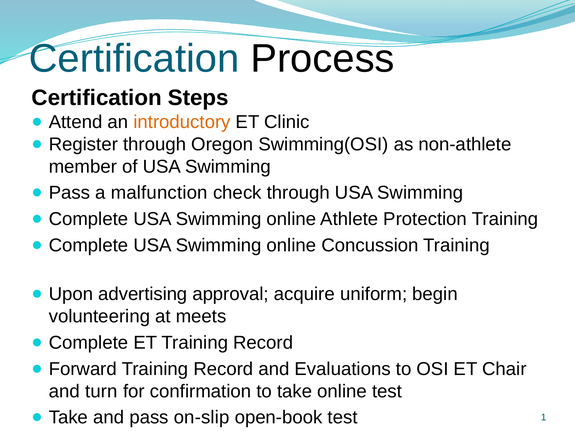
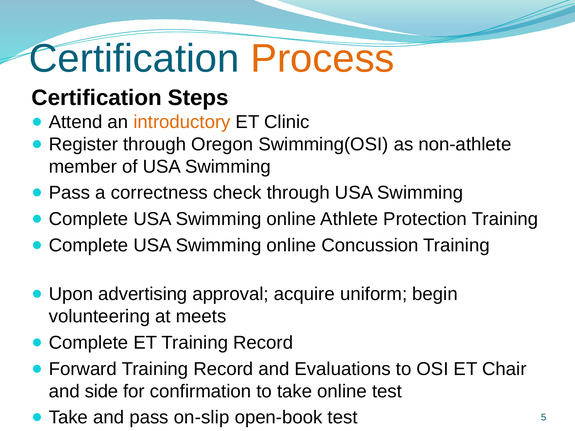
Process colour: black -> orange
malfunction: malfunction -> correctness
turn: turn -> side
1: 1 -> 5
